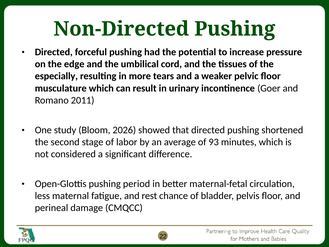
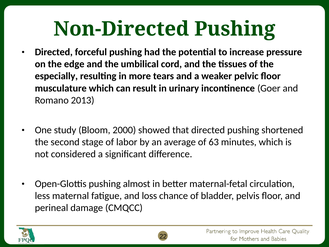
2011: 2011 -> 2013
2026: 2026 -> 2000
93: 93 -> 63
period: period -> almost
rest: rest -> loss
